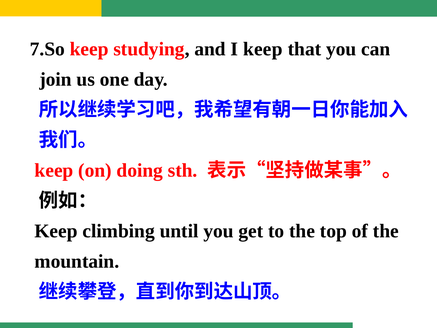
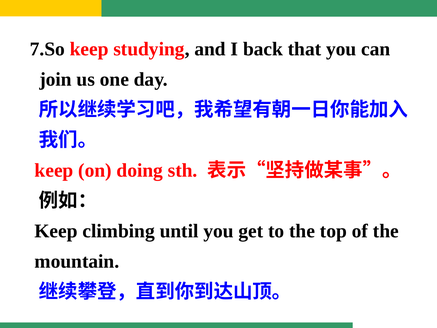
I keep: keep -> back
